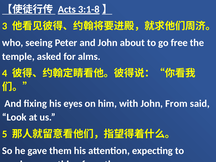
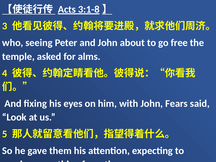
John From: From -> Fears
